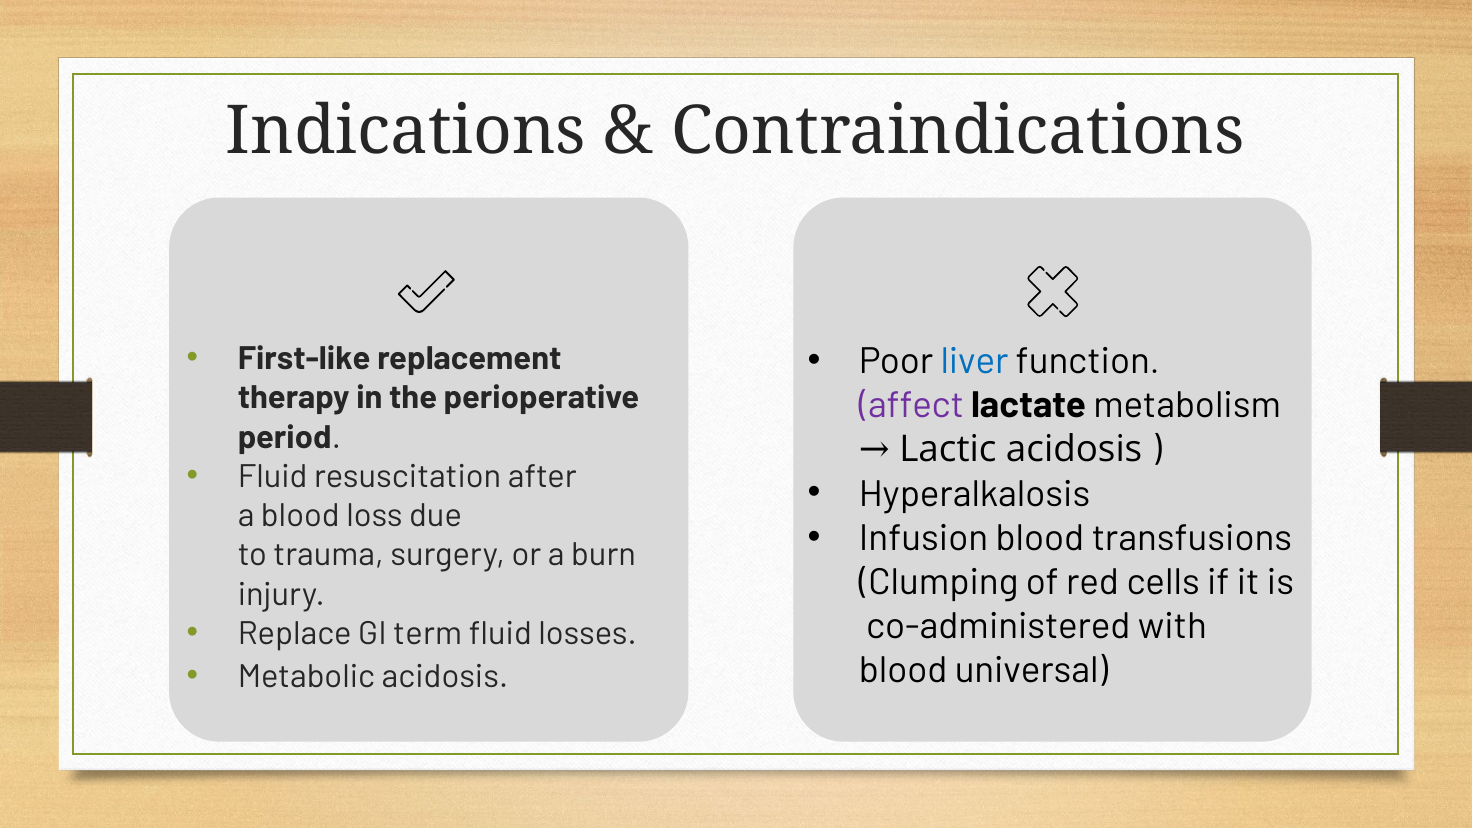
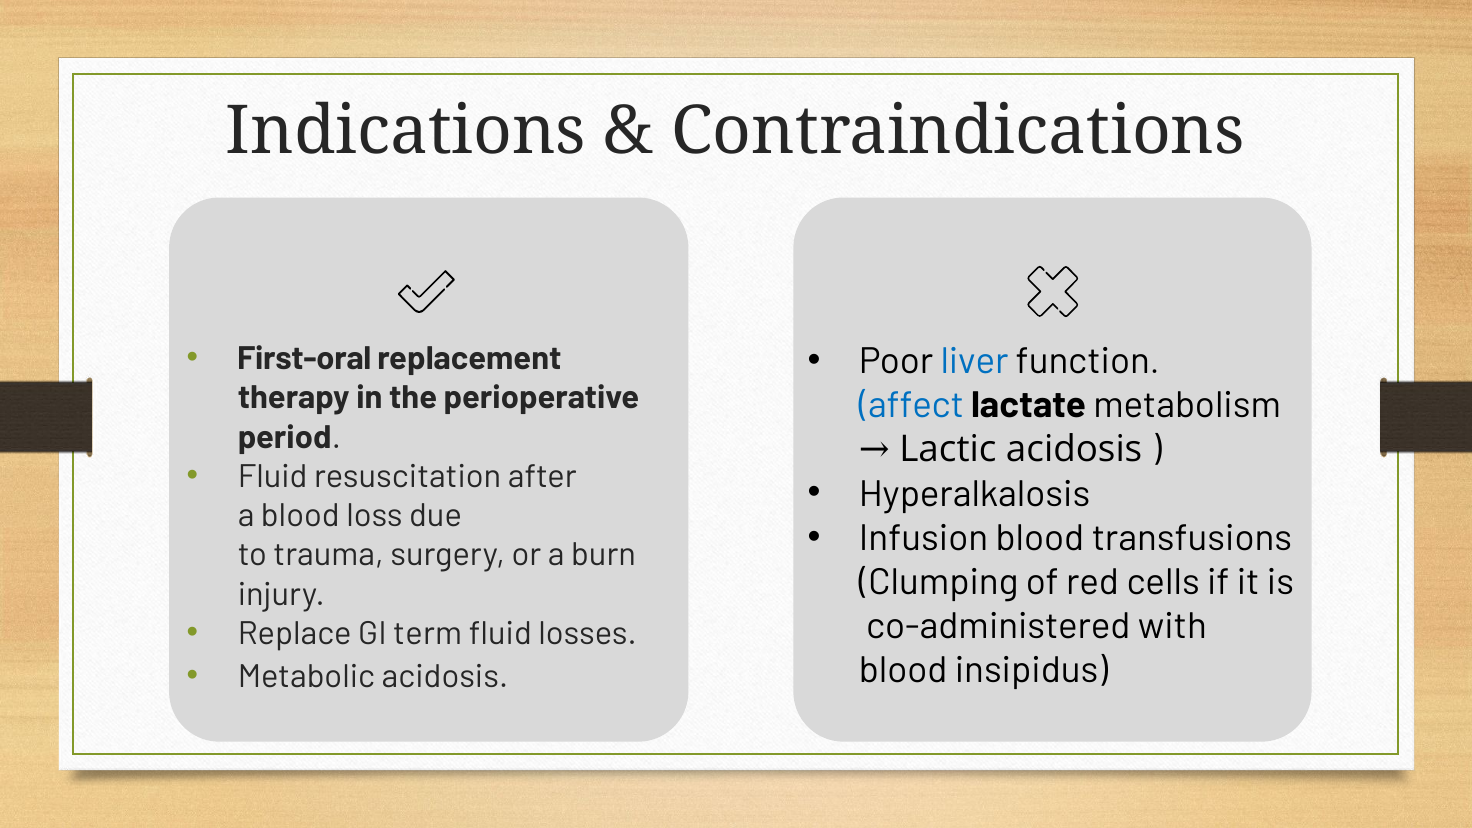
First-like: First-like -> First-oral
affect colour: purple -> blue
universal: universal -> insipidus
